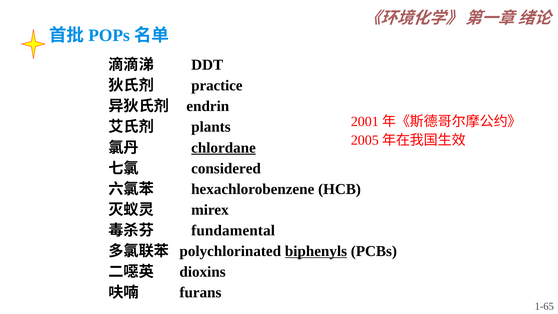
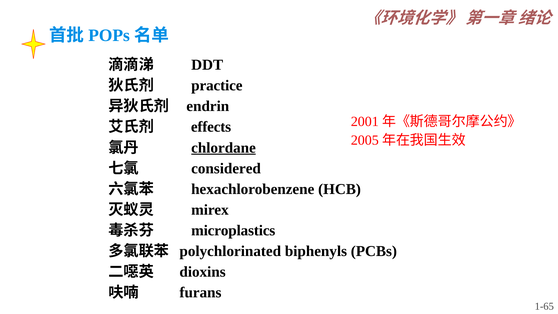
plants: plants -> effects
fundamental: fundamental -> microplastics
biphenyls underline: present -> none
